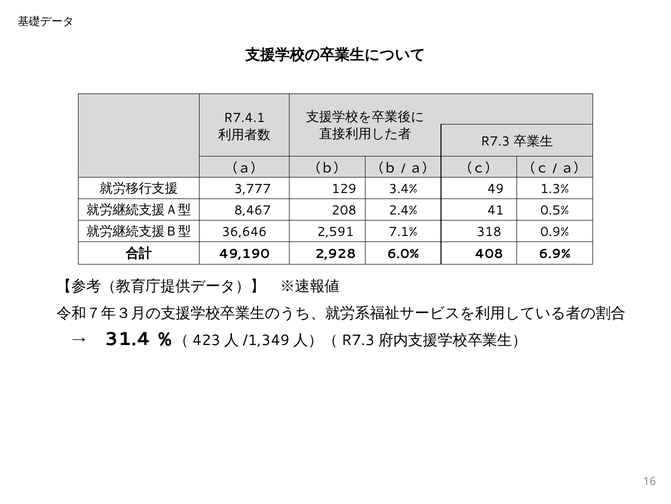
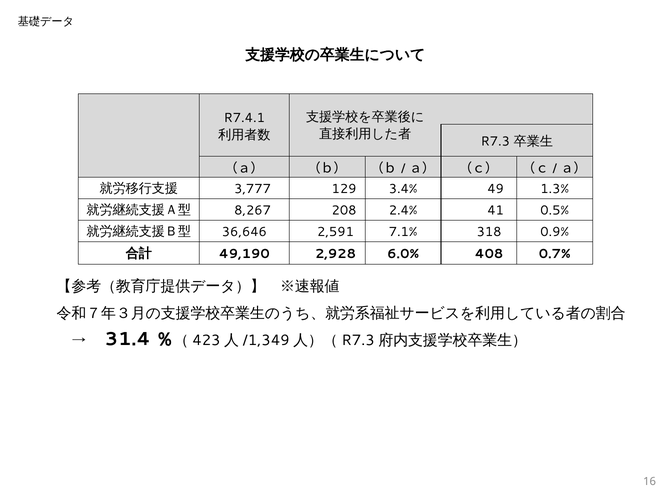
8,467: 8,467 -> 8,267
6.9%: 6.9% -> 0.7%
